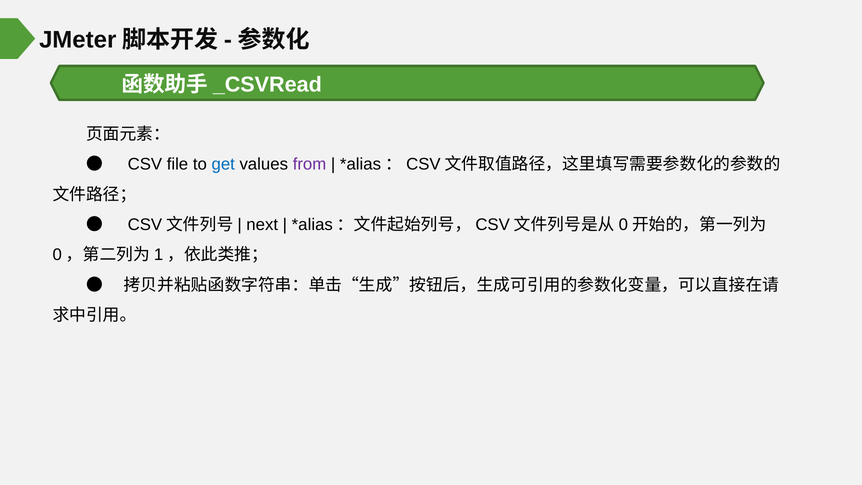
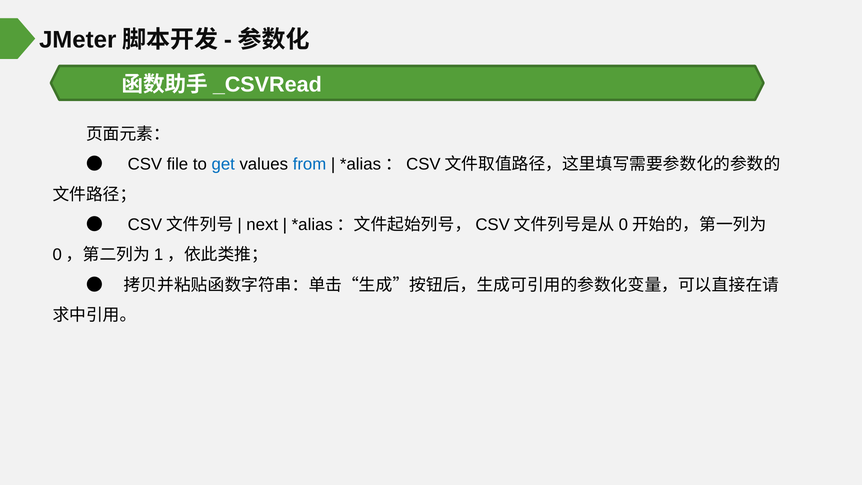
from colour: purple -> blue
